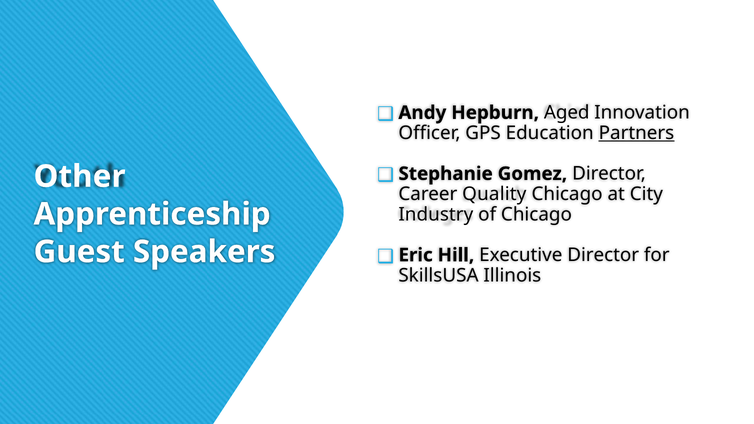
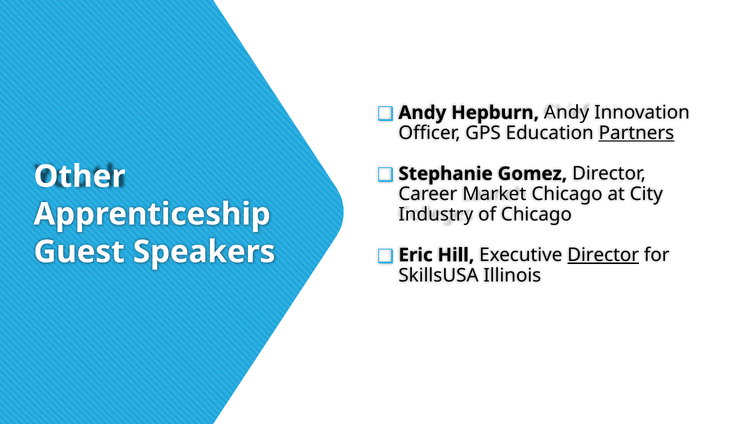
Hepburn Aged: Aged -> Andy
Quality: Quality -> Market
Director at (603, 255) underline: none -> present
